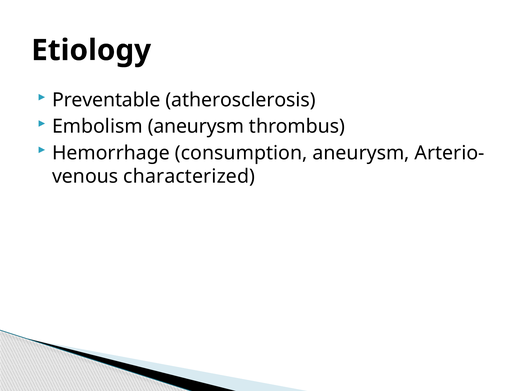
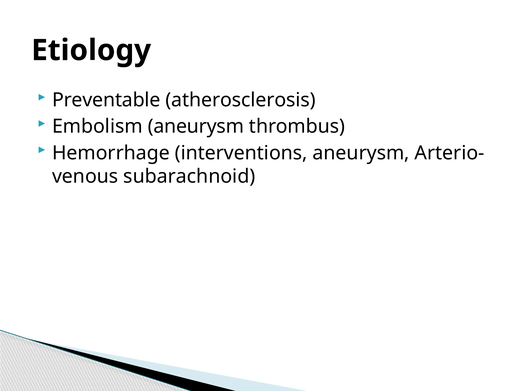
consumption: consumption -> interventions
characterized: characterized -> subarachnoid
